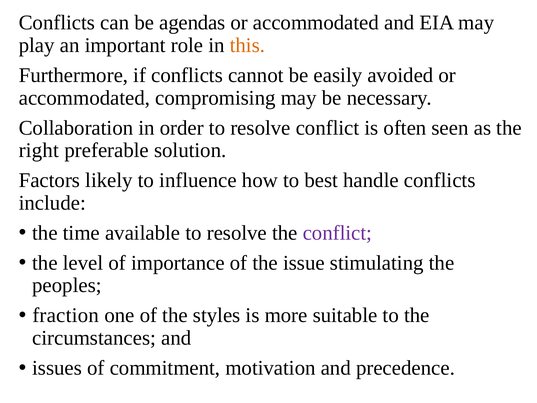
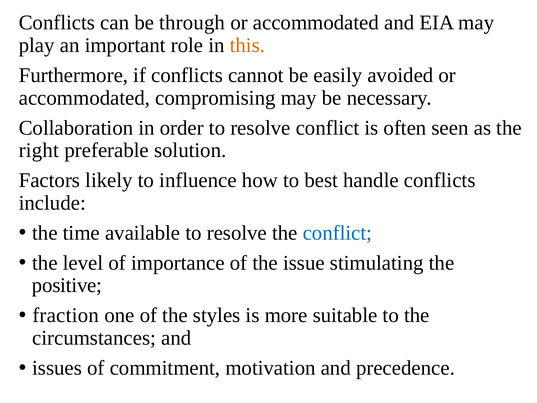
agendas: agendas -> through
conflict at (337, 233) colour: purple -> blue
peoples: peoples -> positive
